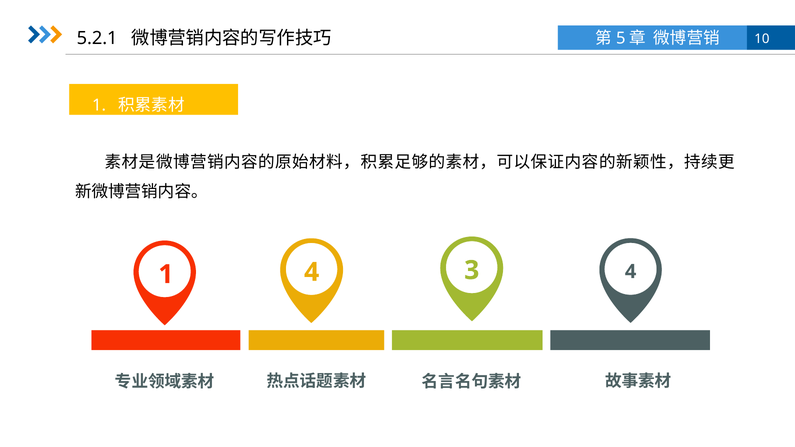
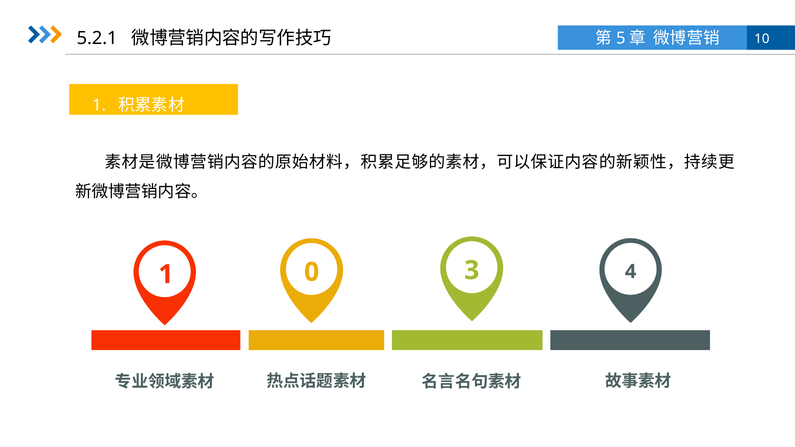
1 4: 4 -> 0
